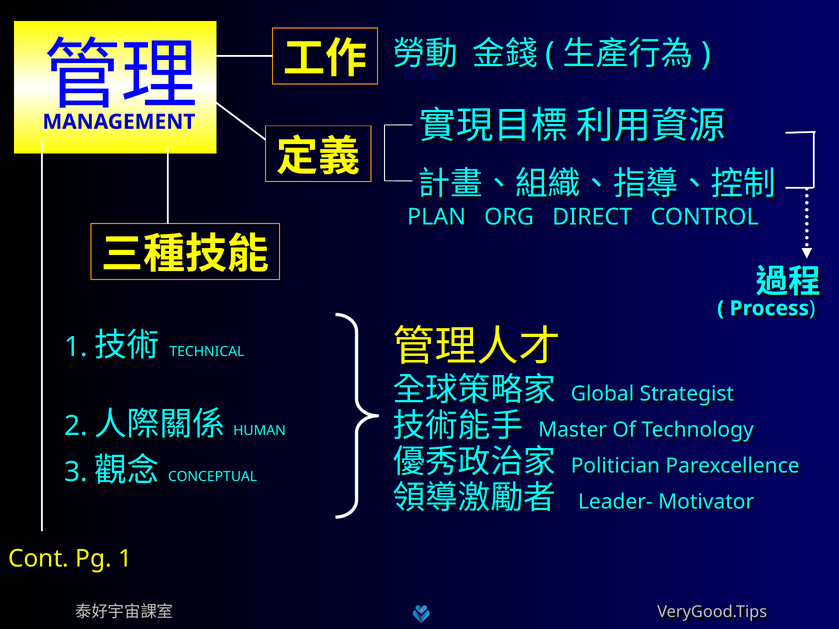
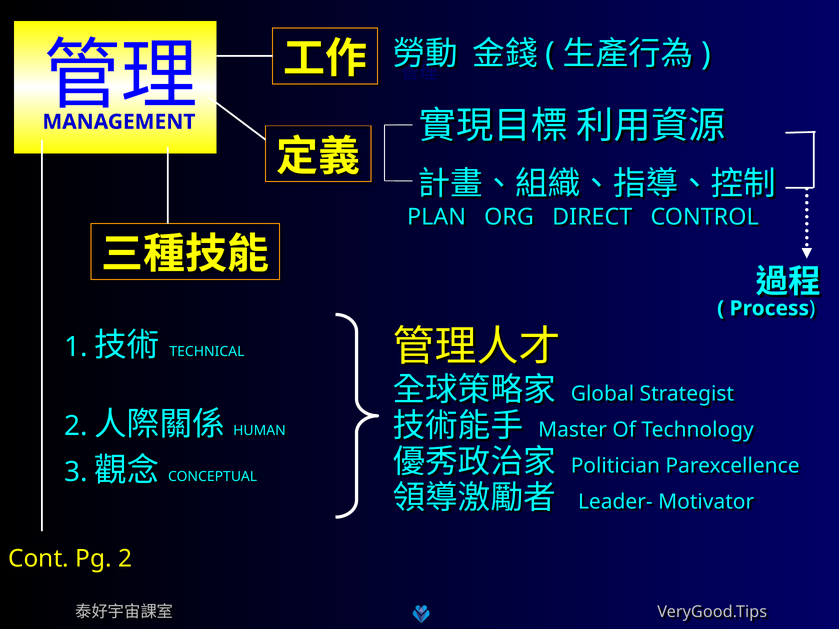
Pg 1: 1 -> 2
